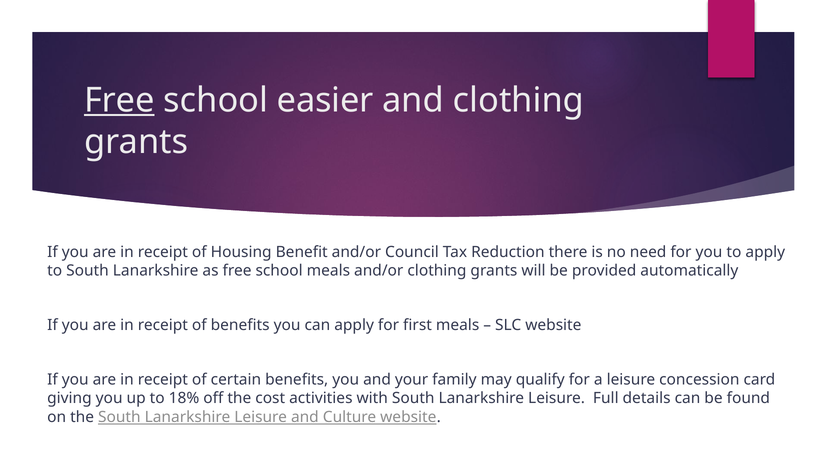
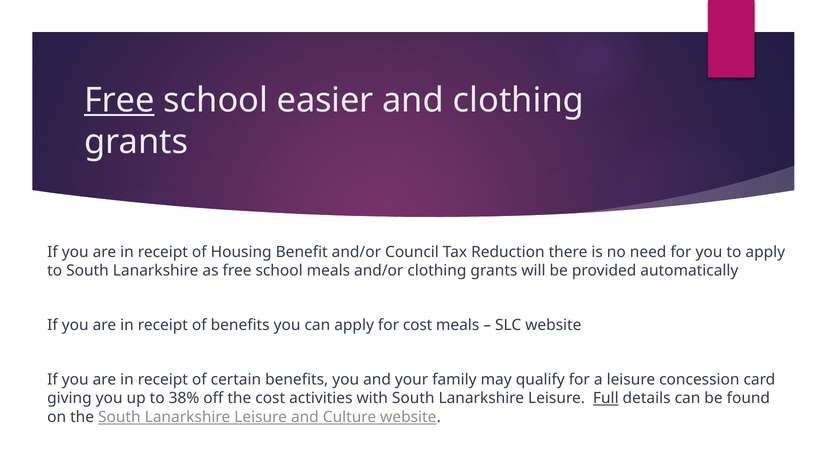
for first: first -> cost
18%: 18% -> 38%
Full underline: none -> present
